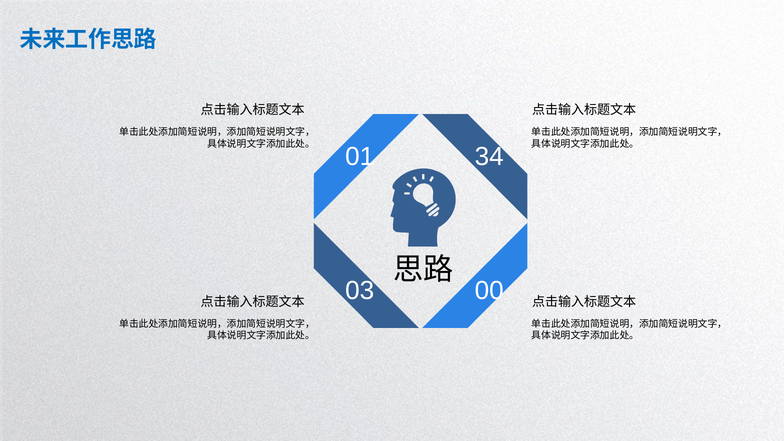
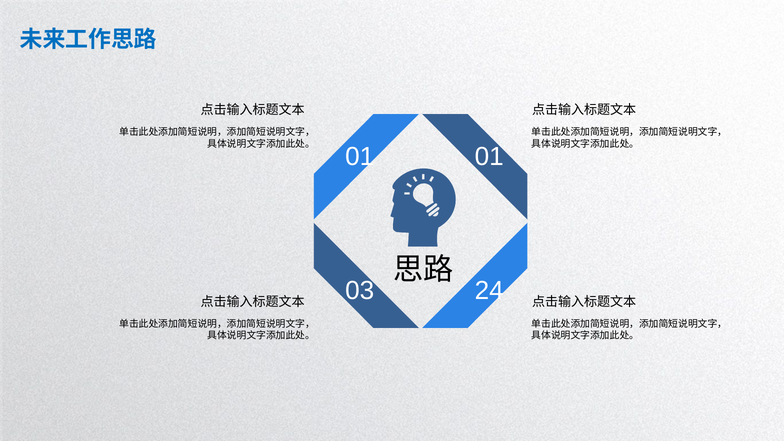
01 34: 34 -> 01
00: 00 -> 24
